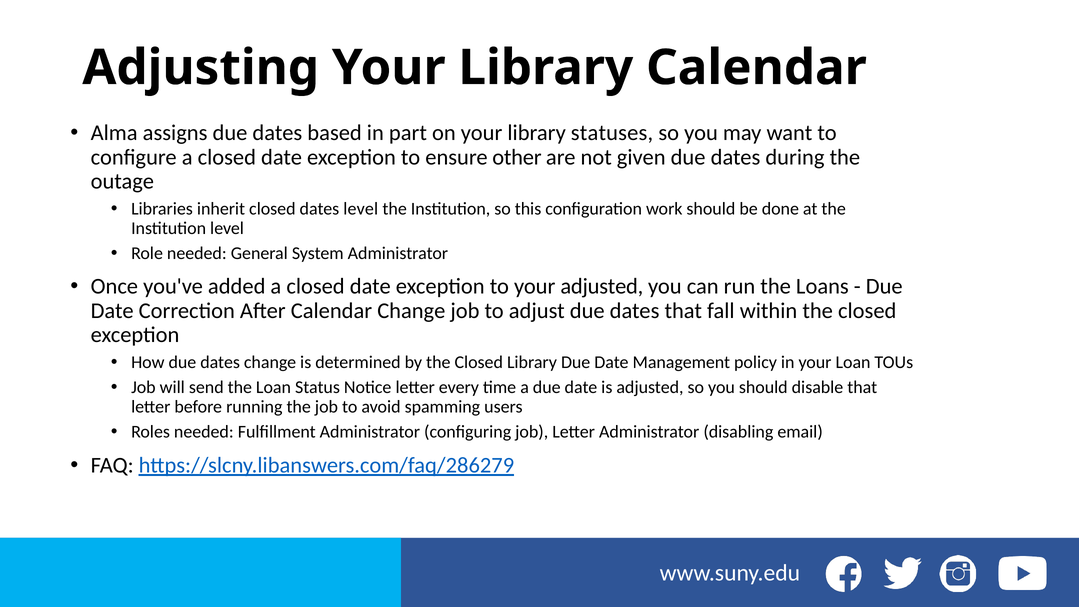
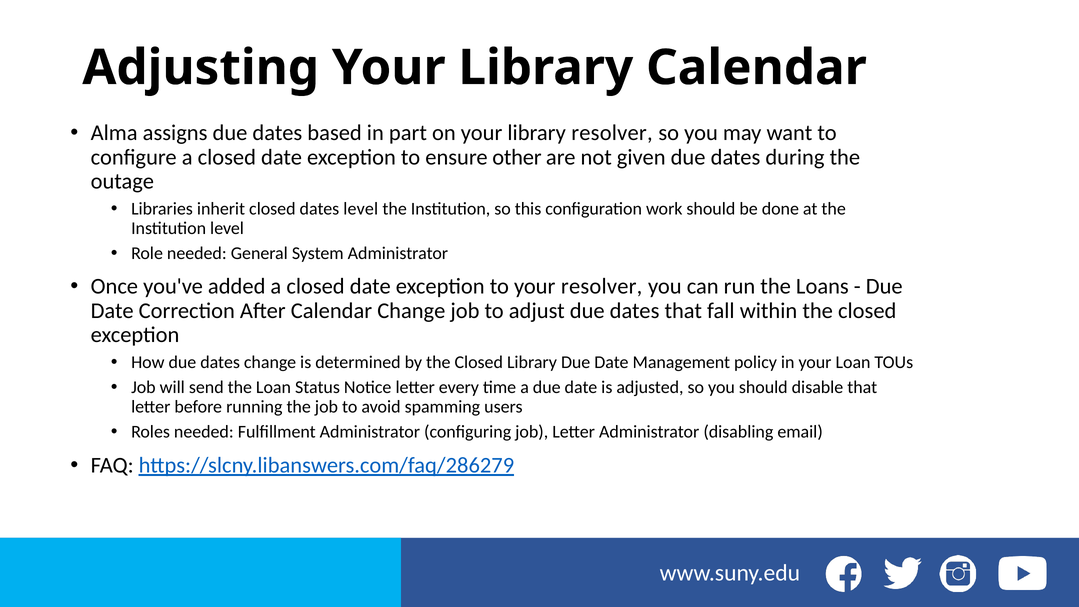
library statuses: statuses -> resolver
your adjusted: adjusted -> resolver
